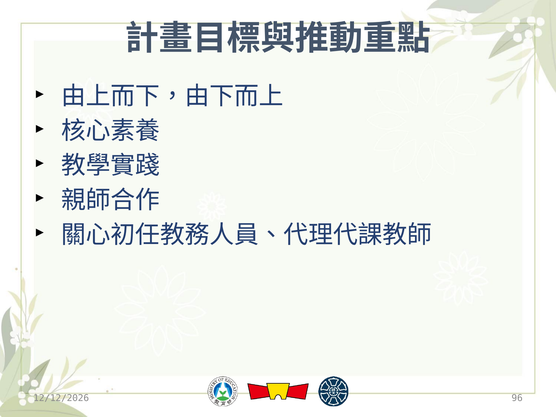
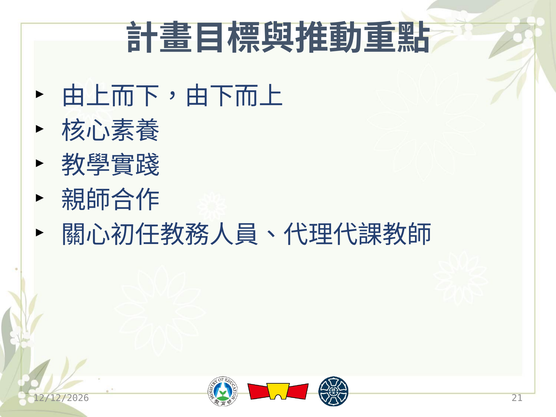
96: 96 -> 21
